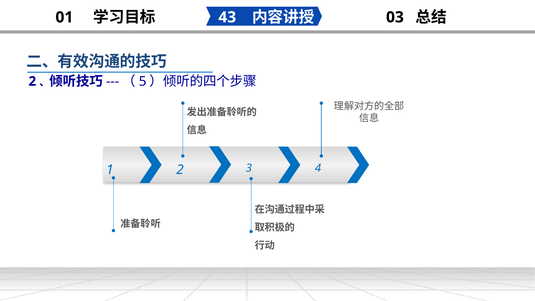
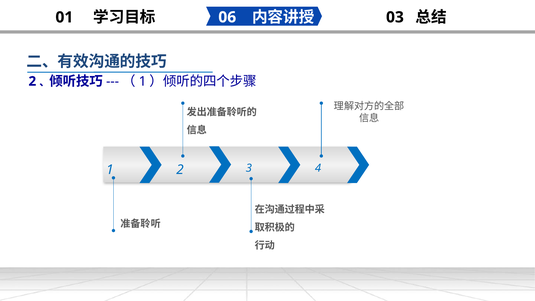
43: 43 -> 06
5 at (143, 81): 5 -> 1
